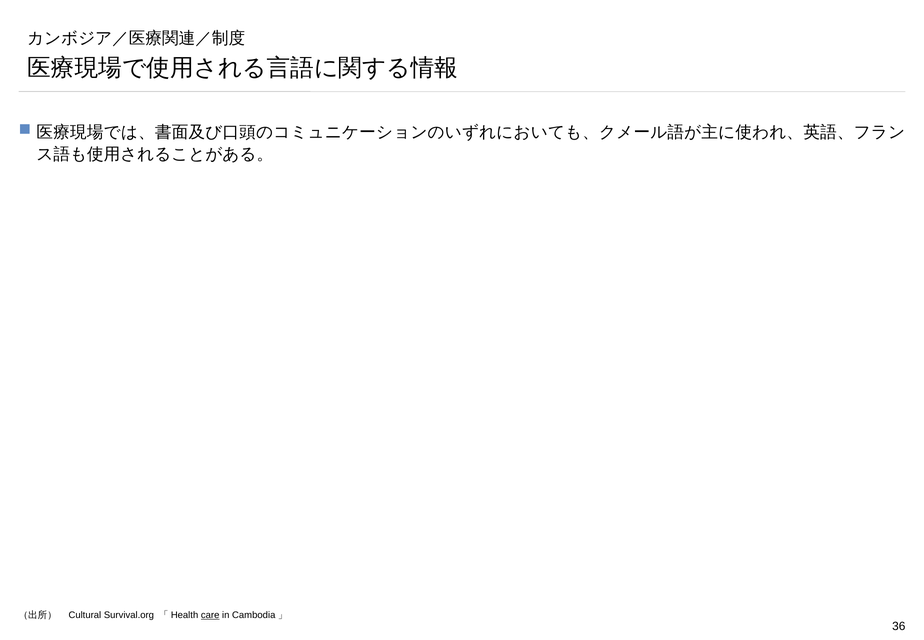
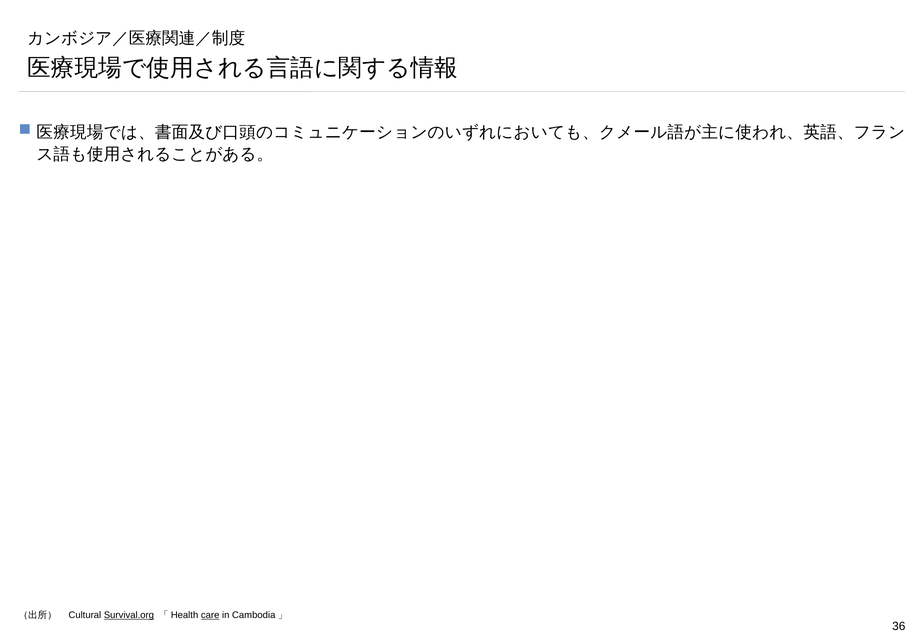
Survival.org underline: none -> present
